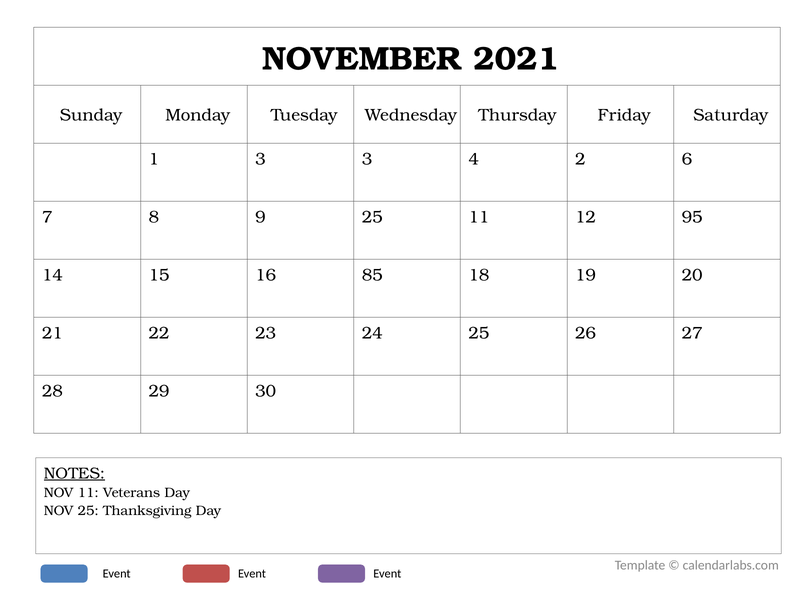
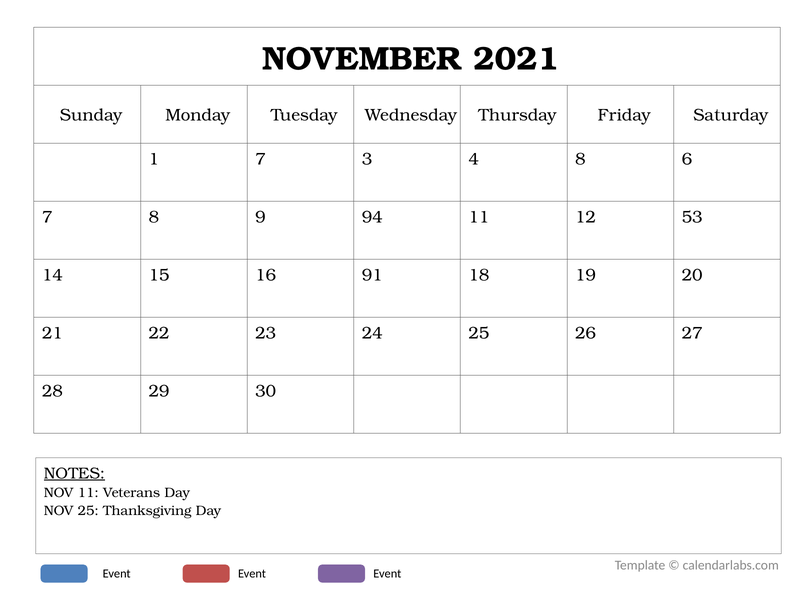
1 3: 3 -> 7
4 2: 2 -> 8
9 25: 25 -> 94
95: 95 -> 53
85: 85 -> 91
